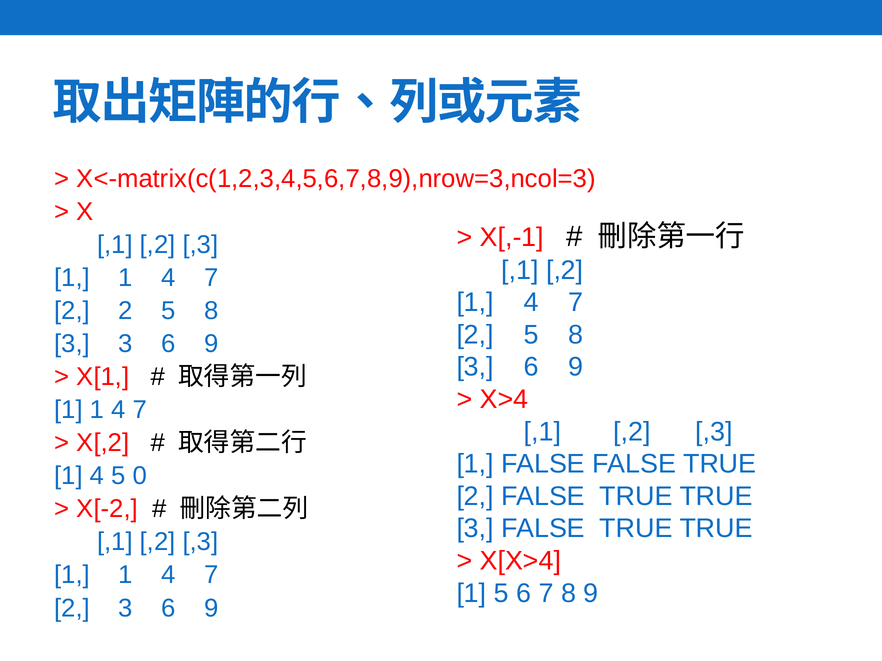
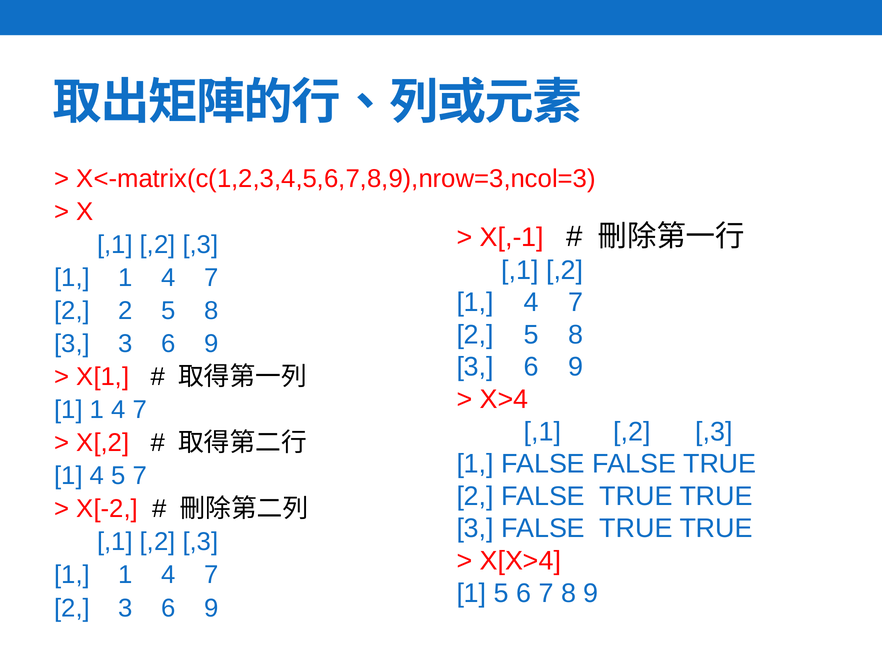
5 0: 0 -> 7
